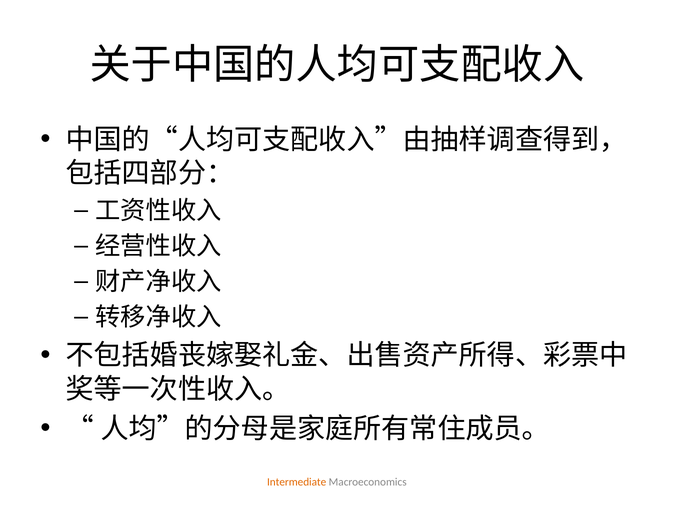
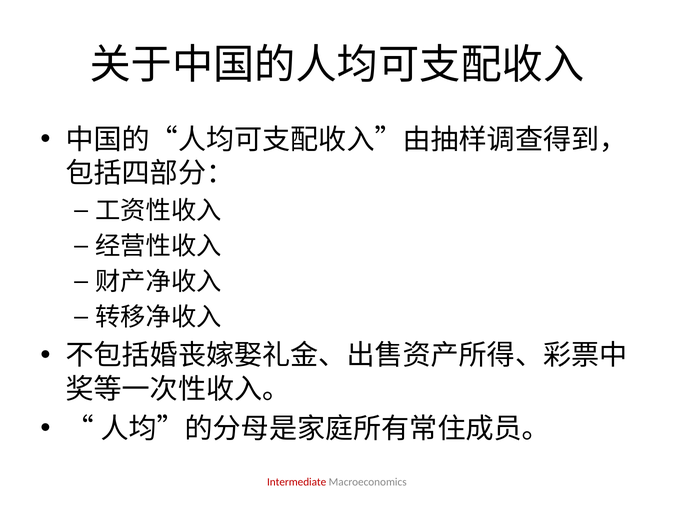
Intermediate colour: orange -> red
